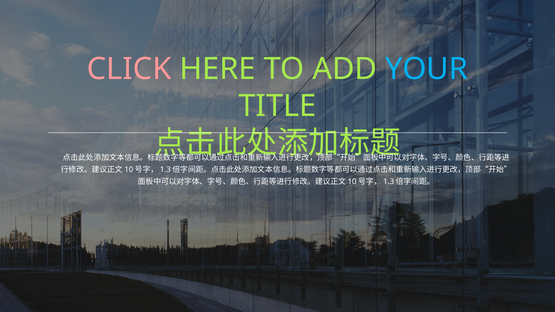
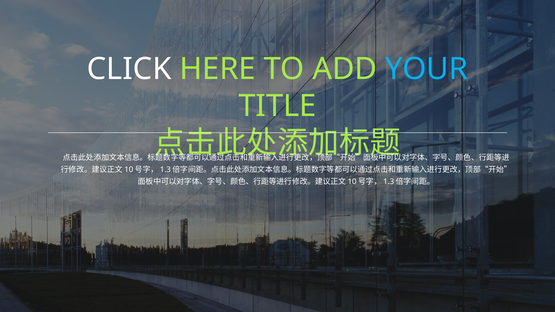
CLICK colour: pink -> white
